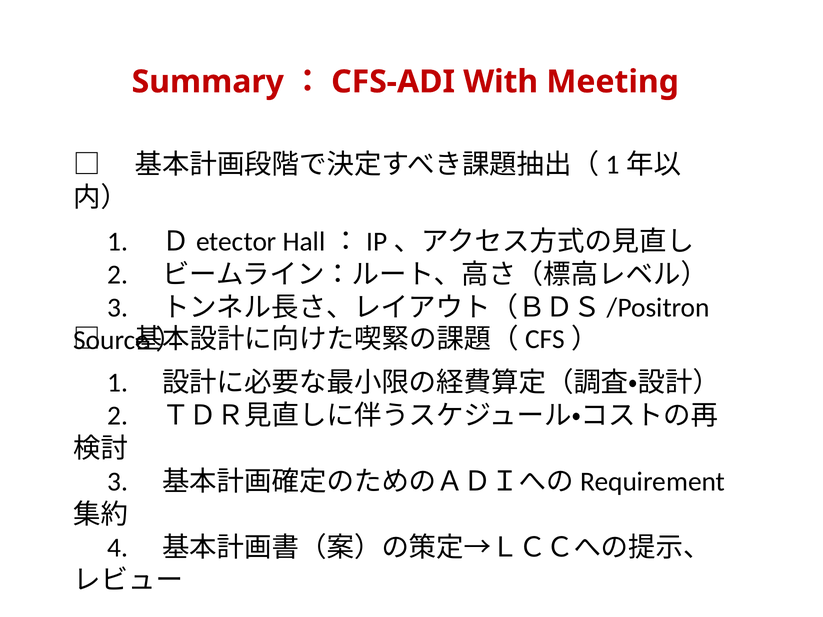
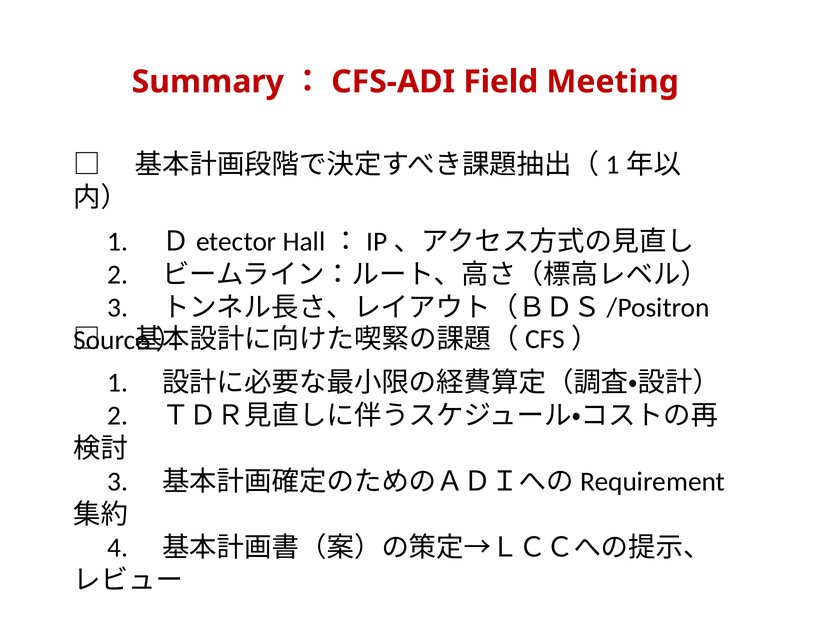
With: With -> Field
